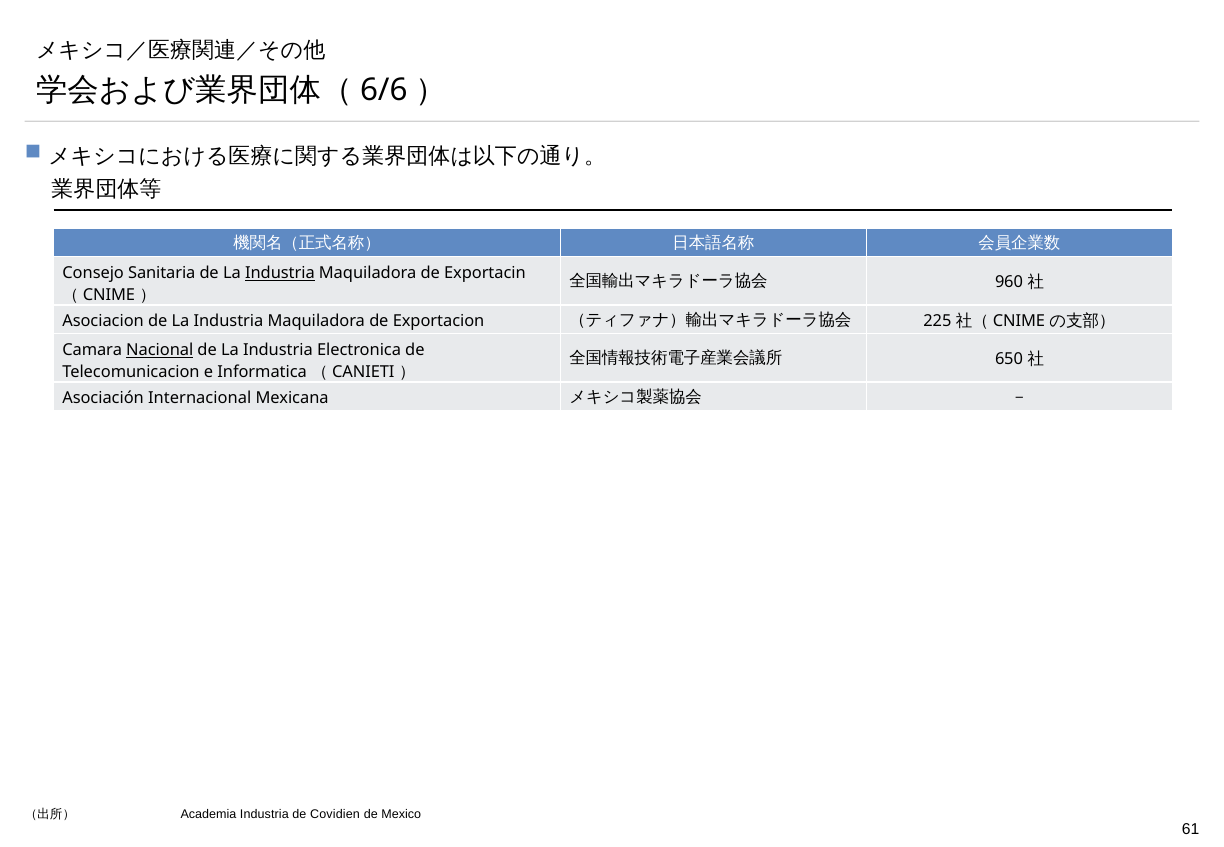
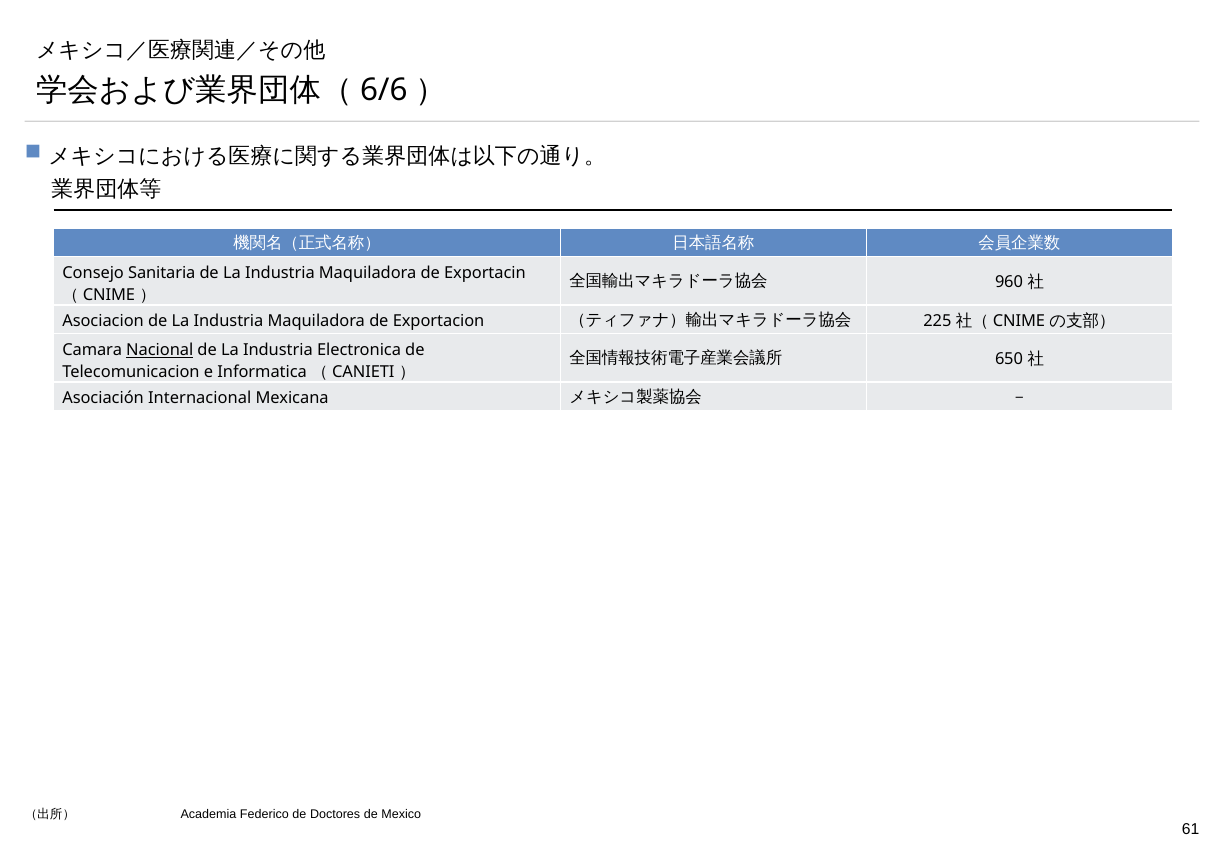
Industria at (280, 273) underline: present -> none
Academia Industria: Industria -> Federico
Covidien: Covidien -> Doctores
